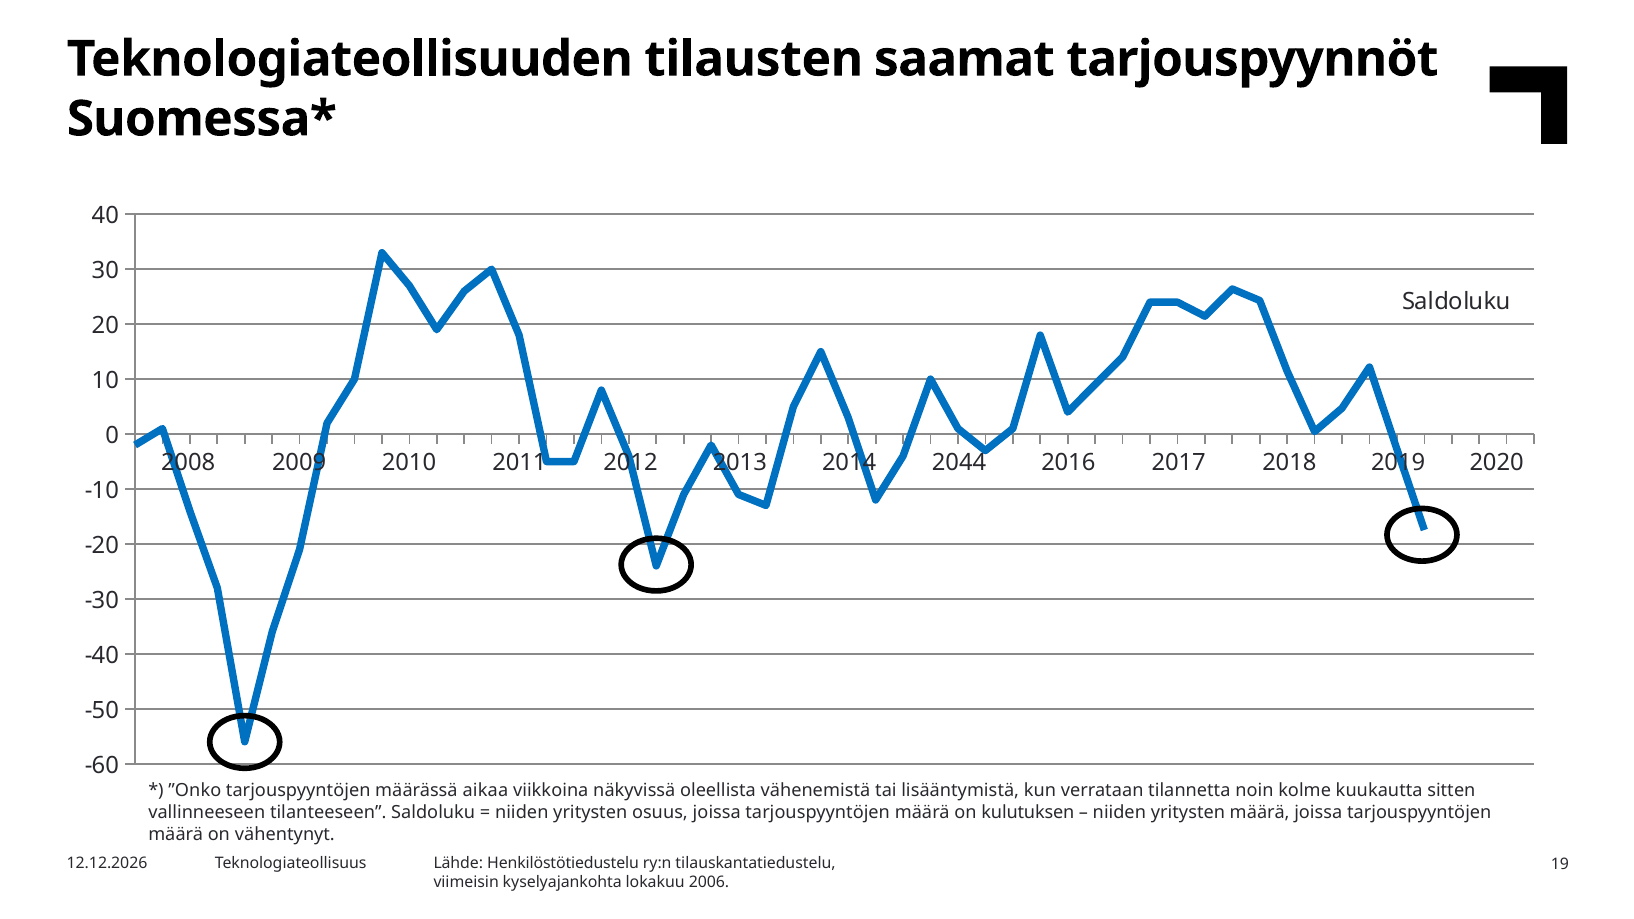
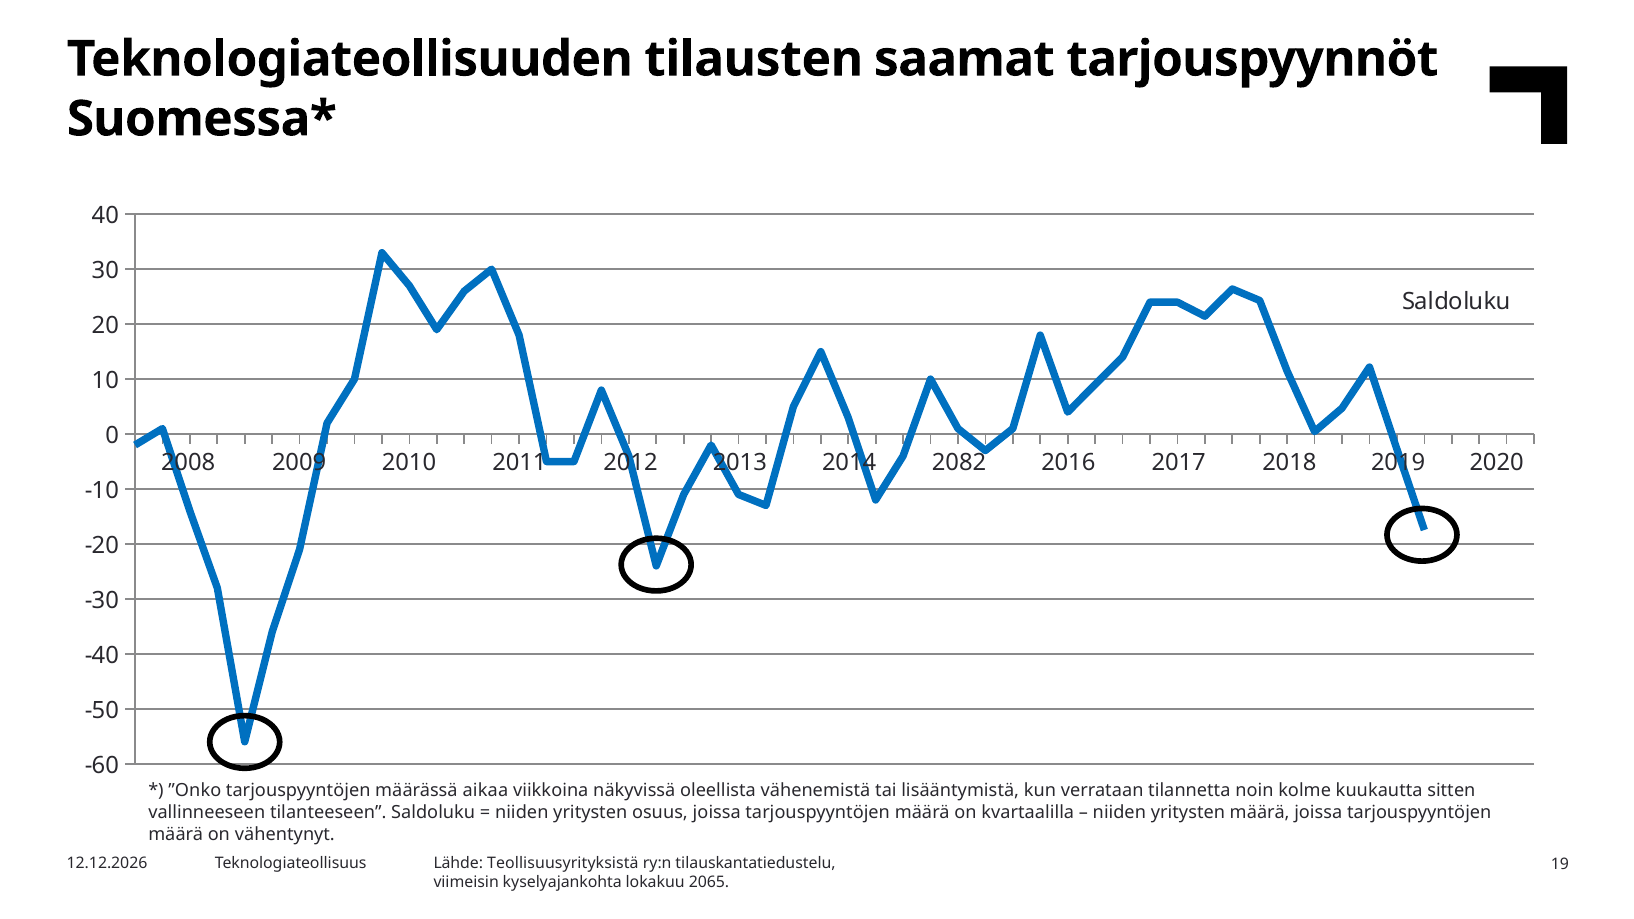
2044: 2044 -> 2082
kulutuksen: kulutuksen -> kvartaalilla
Henkilöstötiedustelu: Henkilöstötiedustelu -> Teollisuusyrityksistä
2006: 2006 -> 2065
